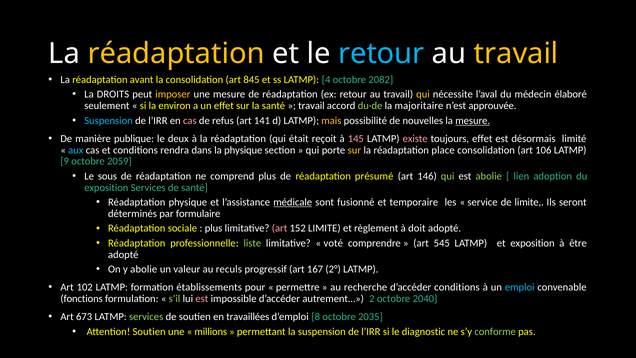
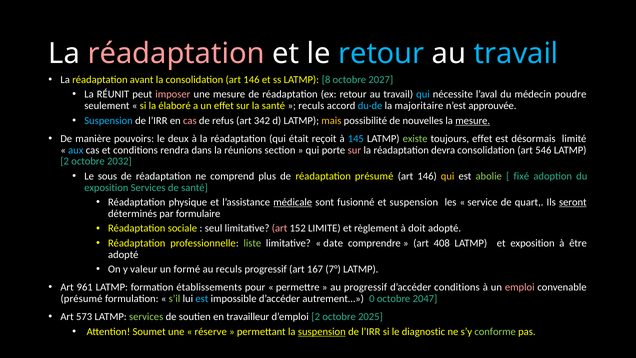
réadaptation at (176, 53) colour: yellow -> pink
travail at (516, 53) colour: yellow -> light blue
consolidation art 845: 845 -> 146
4: 4 -> 8
2082: 2082 -> 2027
DROITS: DROITS -> RÉUNIT
imposer colour: yellow -> pink
qui at (423, 94) colour: yellow -> light blue
élaboré: élaboré -> poudre
environ: environ -> élaboré
travail at (311, 106): travail -> reculs
du·de colour: light green -> light blue
141: 141 -> 342
publique: publique -> pouvoirs
145 colour: pink -> light blue
existe colour: pink -> light green
la physique: physique -> réunions
sur at (354, 150) colour: yellow -> pink
place: place -> devra
106: 106 -> 546
9 at (65, 161): 9 -> 2
2059: 2059 -> 2032
qui at (448, 176) colour: light green -> yellow
lien: lien -> fixé
et temporaire: temporaire -> suspension
de limite: limite -> quart
seront underline: none -> present
plus at (214, 228): plus -> seul
voté: voté -> date
545: 545 -> 408
y abolie: abolie -> valeur
valeur: valeur -> formé
2°: 2° -> 7°
102: 102 -> 961
au recherche: recherche -> progressif
emploi colour: light blue -> pink
fonctions at (82, 299): fonctions -> présumé
est at (202, 299) colour: pink -> light blue
2: 2 -> 0
2040: 2040 -> 2047
673: 673 -> 573
travaillées: travaillées -> travailleur
d’emploi 8: 8 -> 2
2035: 2035 -> 2025
Attention Soutien: Soutien -> Soumet
millions: millions -> réserve
suspension at (322, 331) underline: none -> present
